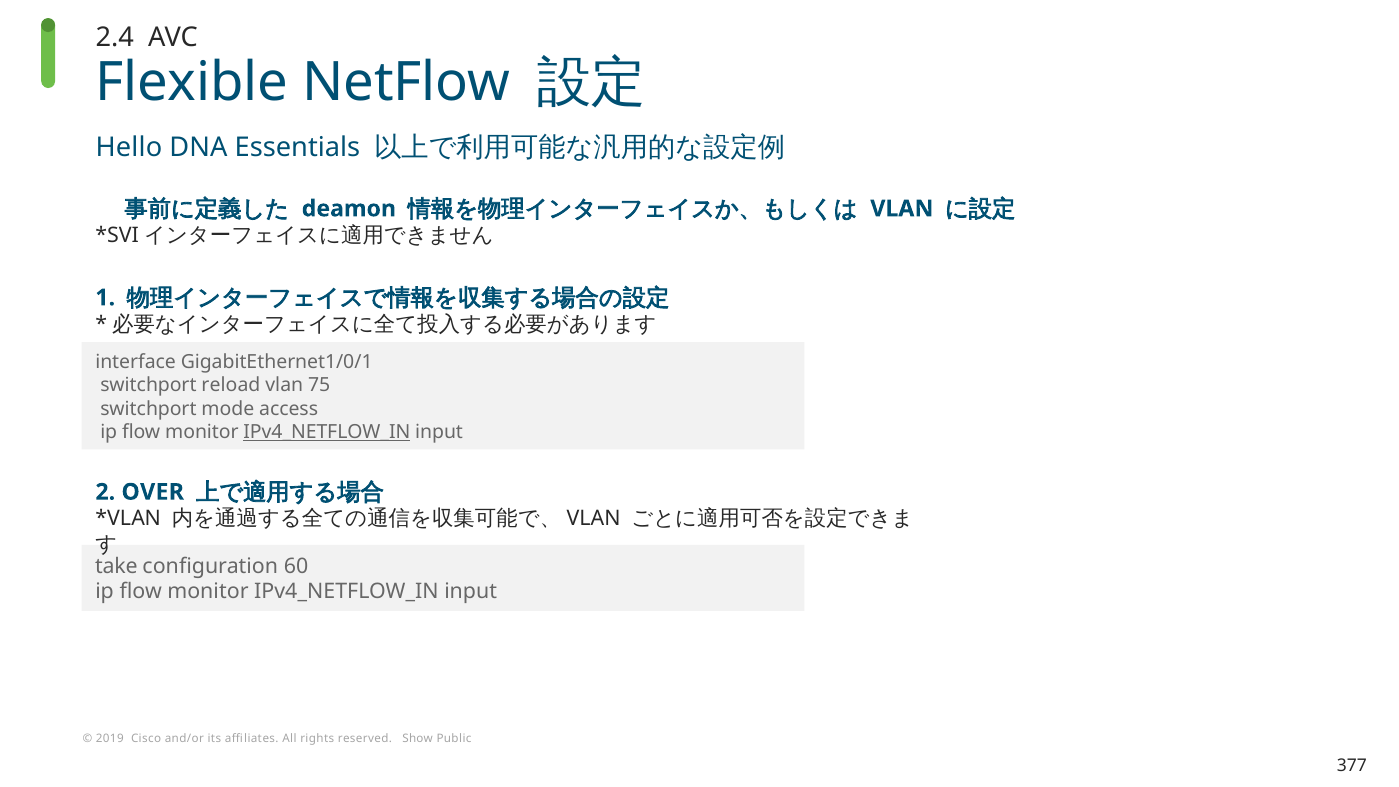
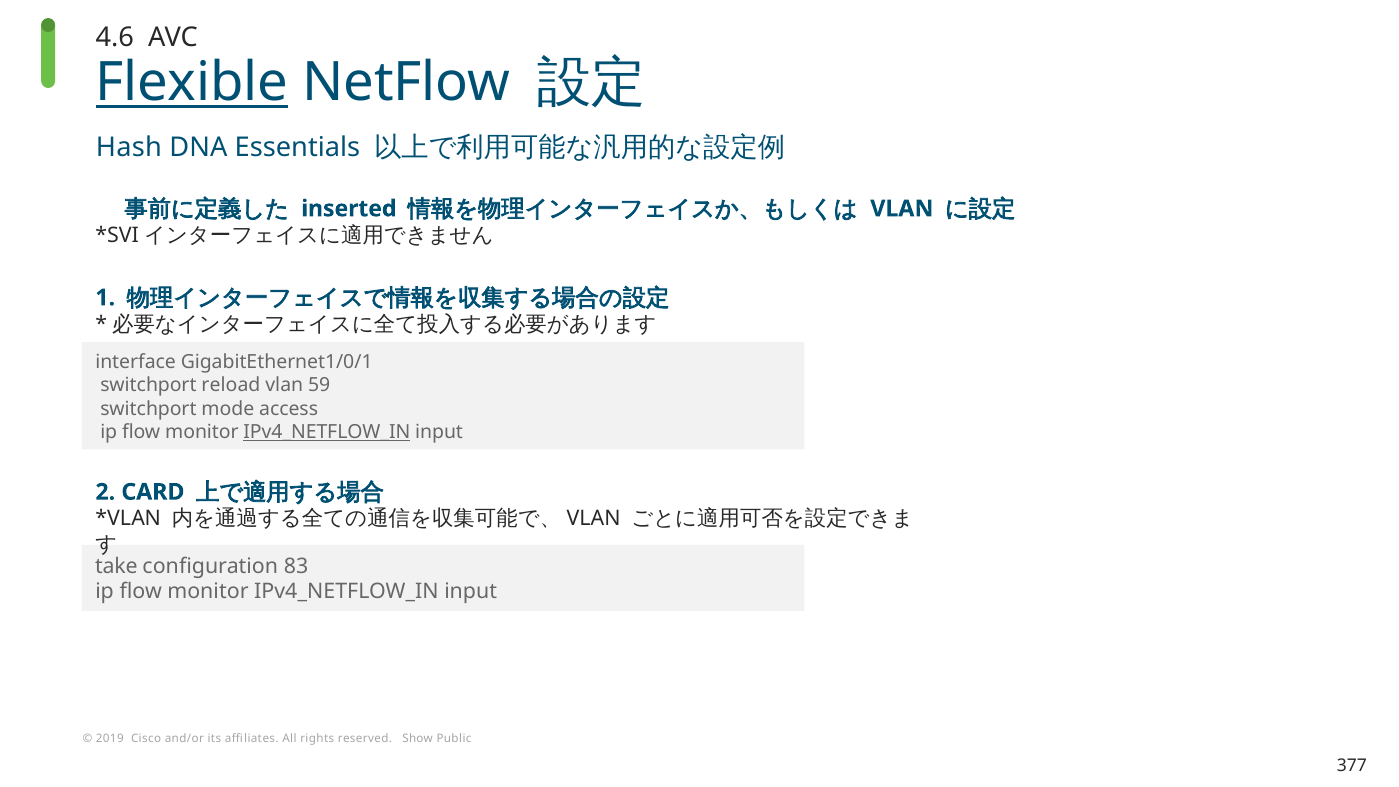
2.4: 2.4 -> 4.6
Flexible underline: none -> present
Hello: Hello -> Hash
deamon: deamon -> inserted
75: 75 -> 59
OVER: OVER -> CARD
60: 60 -> 83
